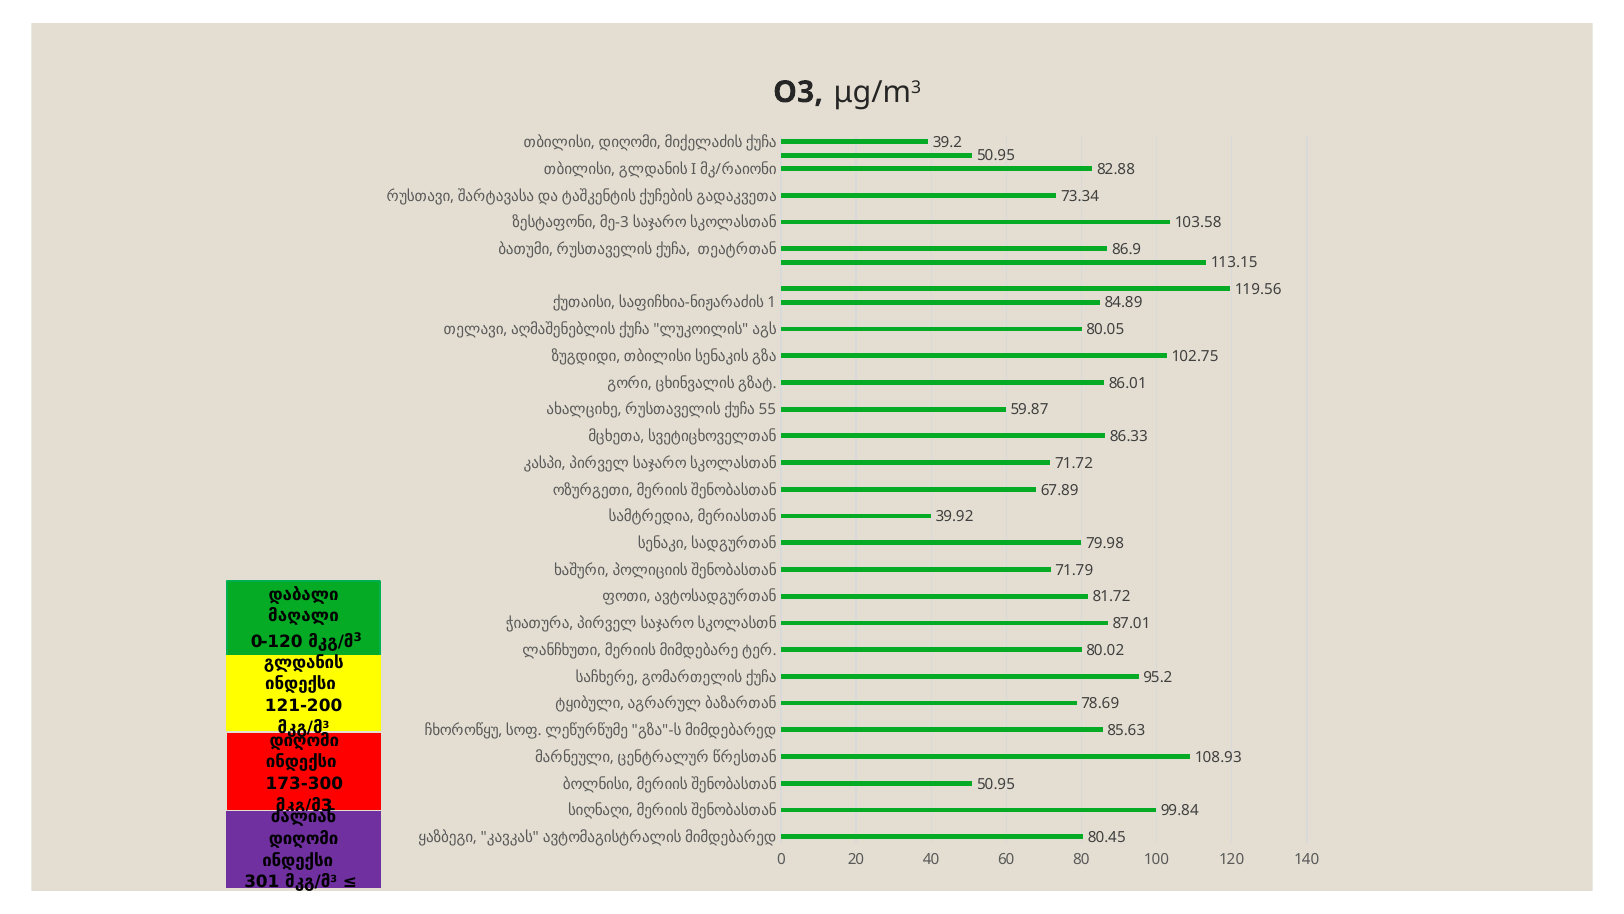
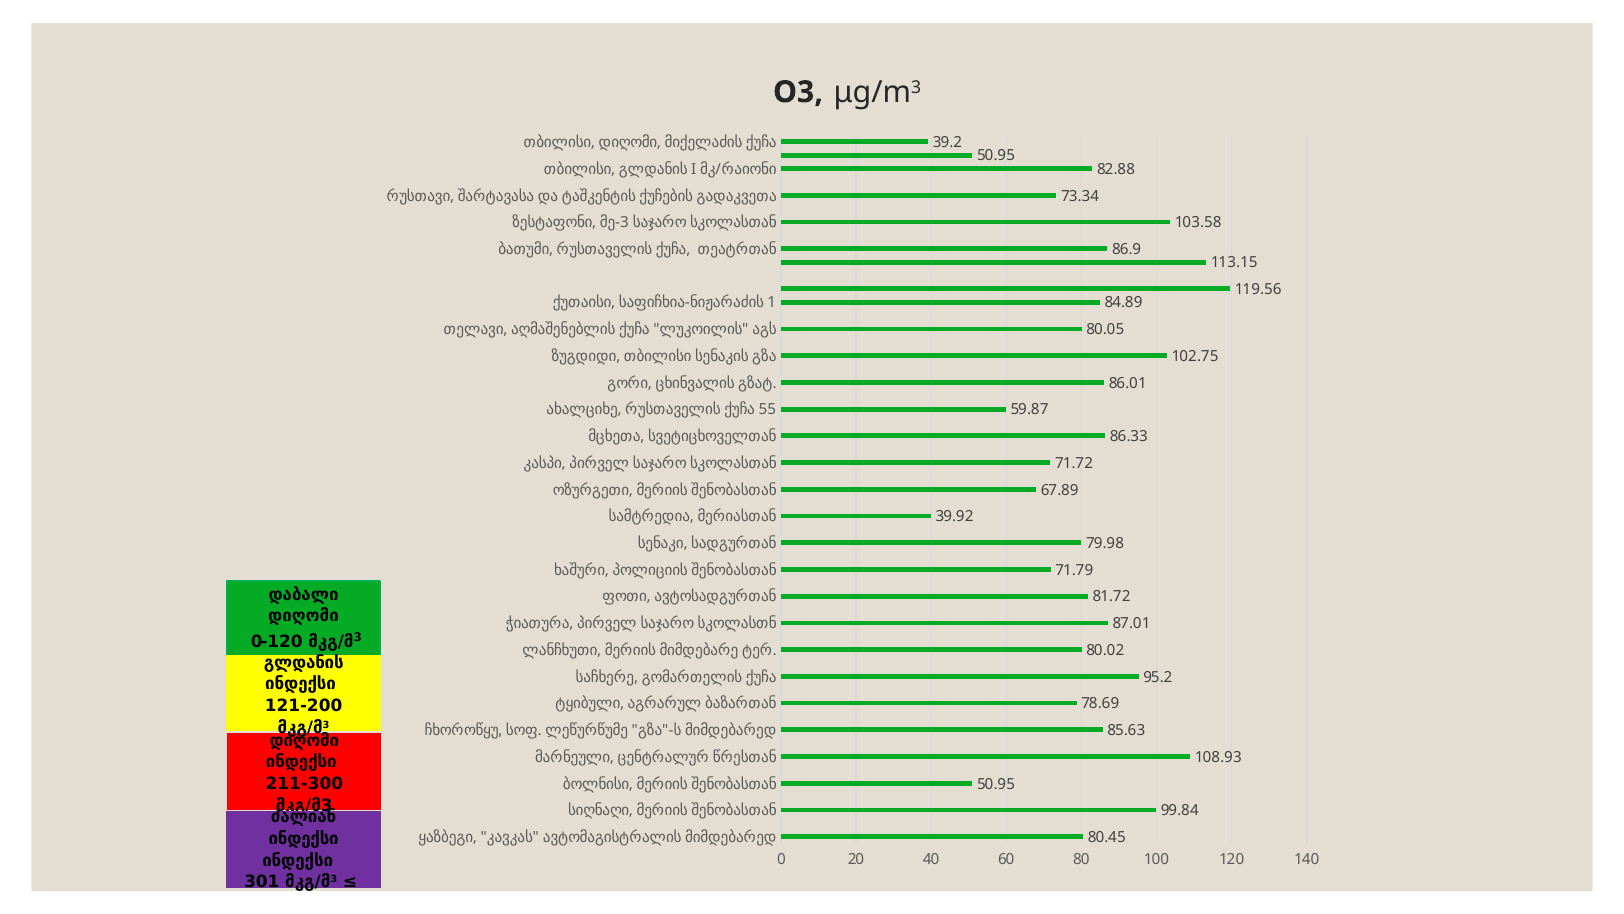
მაღალი at (303, 616): მაღალი -> დიღომი
173-300: 173-300 -> 211-300
დიღომი at (304, 838): დიღომი -> ინდექსი
